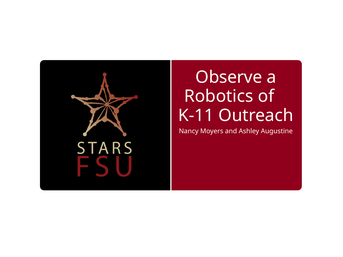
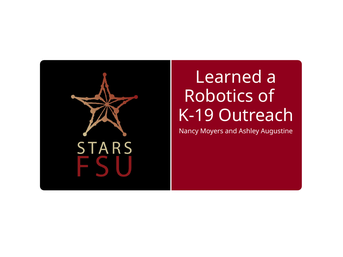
Observe: Observe -> Learned
K-11: K-11 -> K-19
